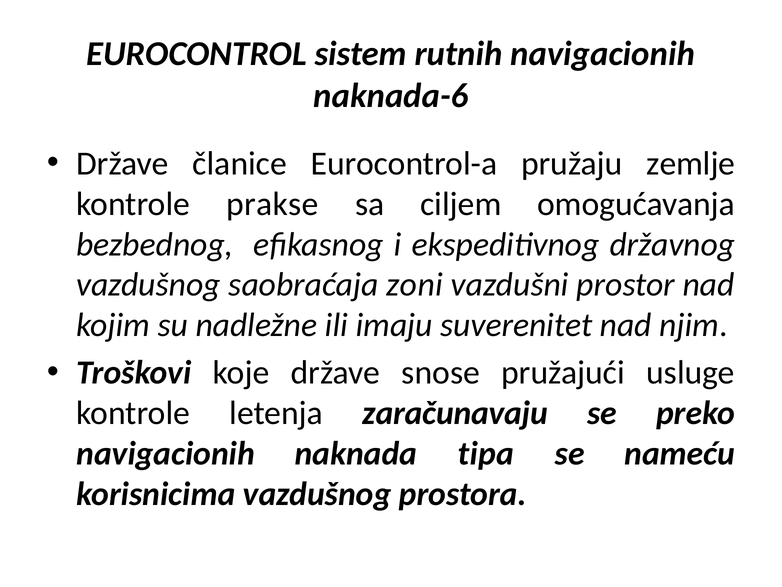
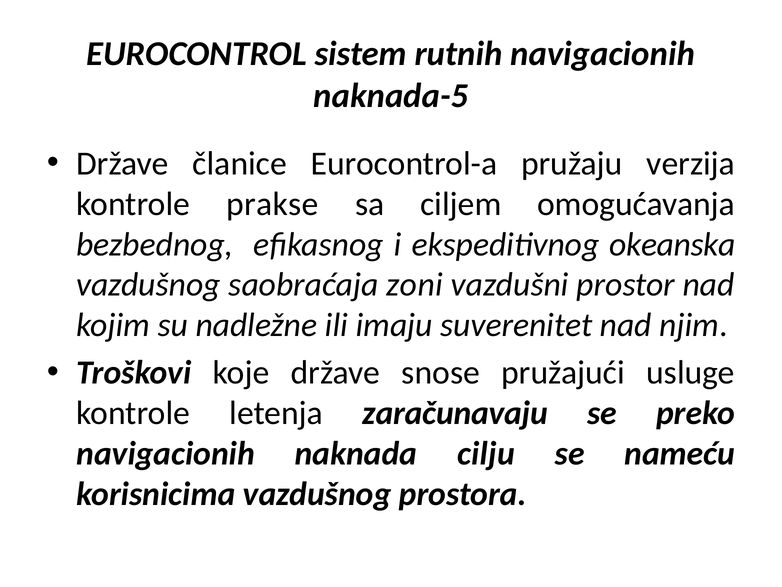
naknada-6: naknada-6 -> naknada-5
zemlje: zemlje -> verzija
državnog: državnog -> okeanska
tipa: tipa -> cilju
